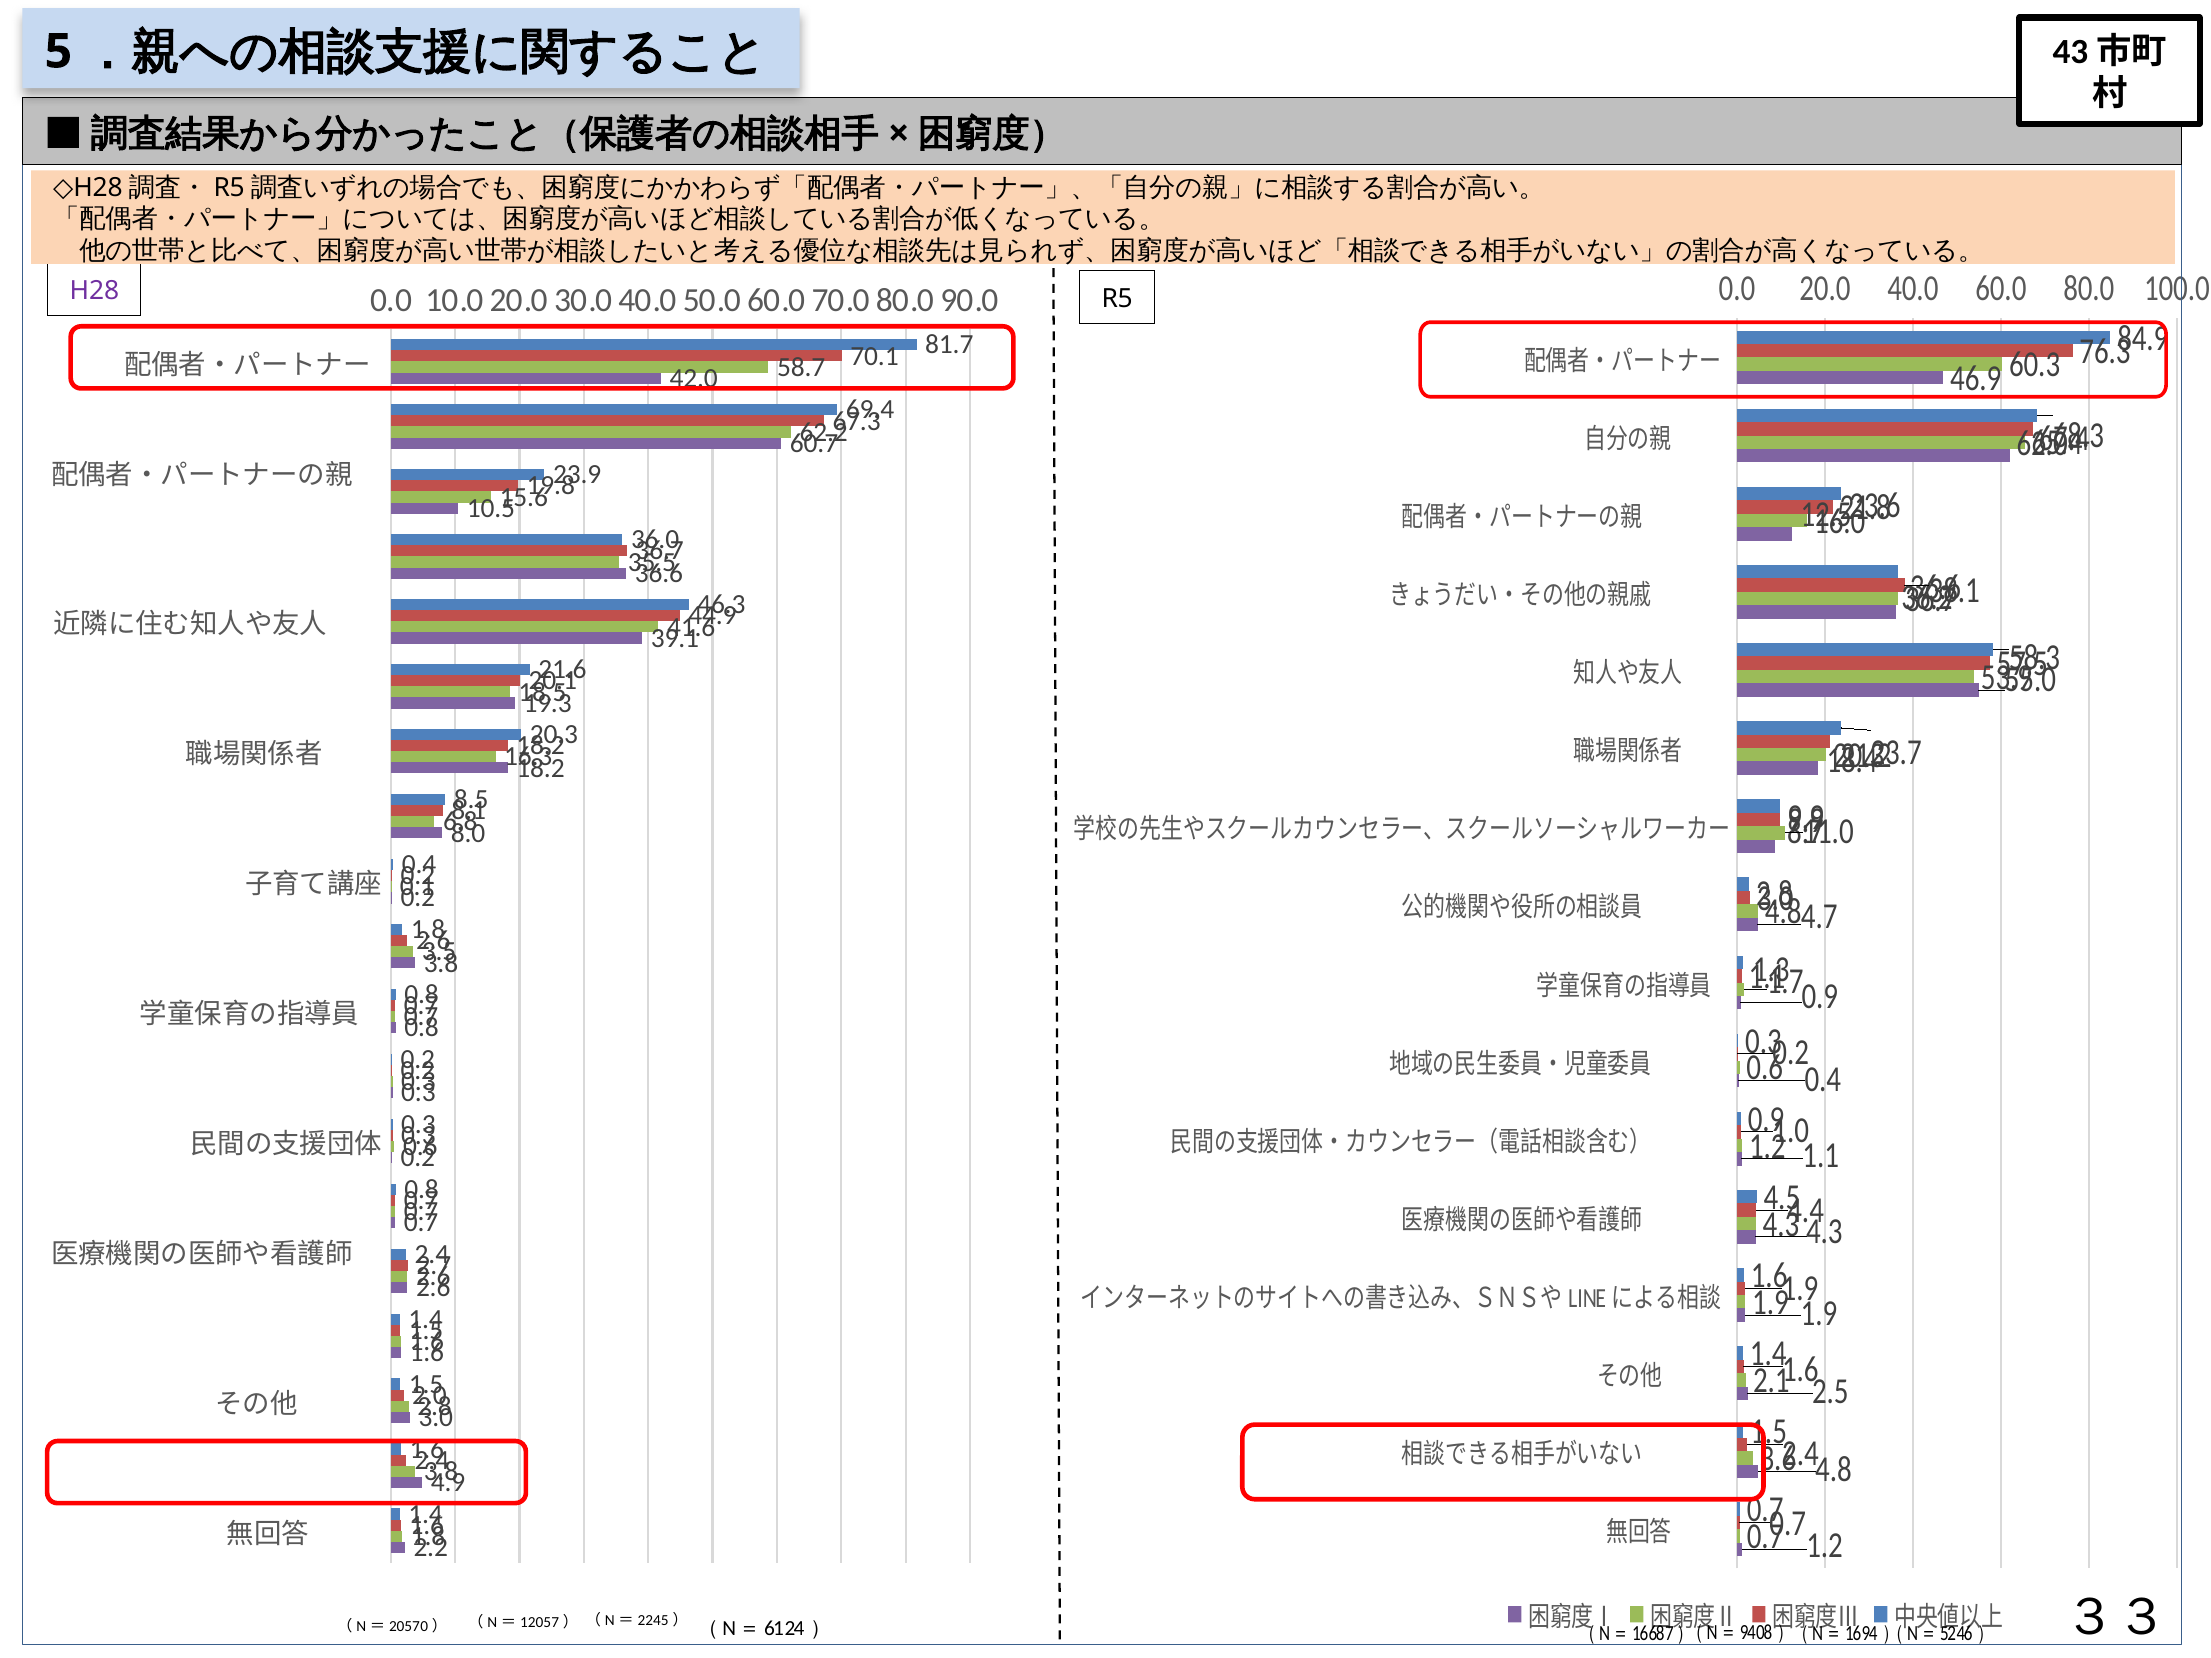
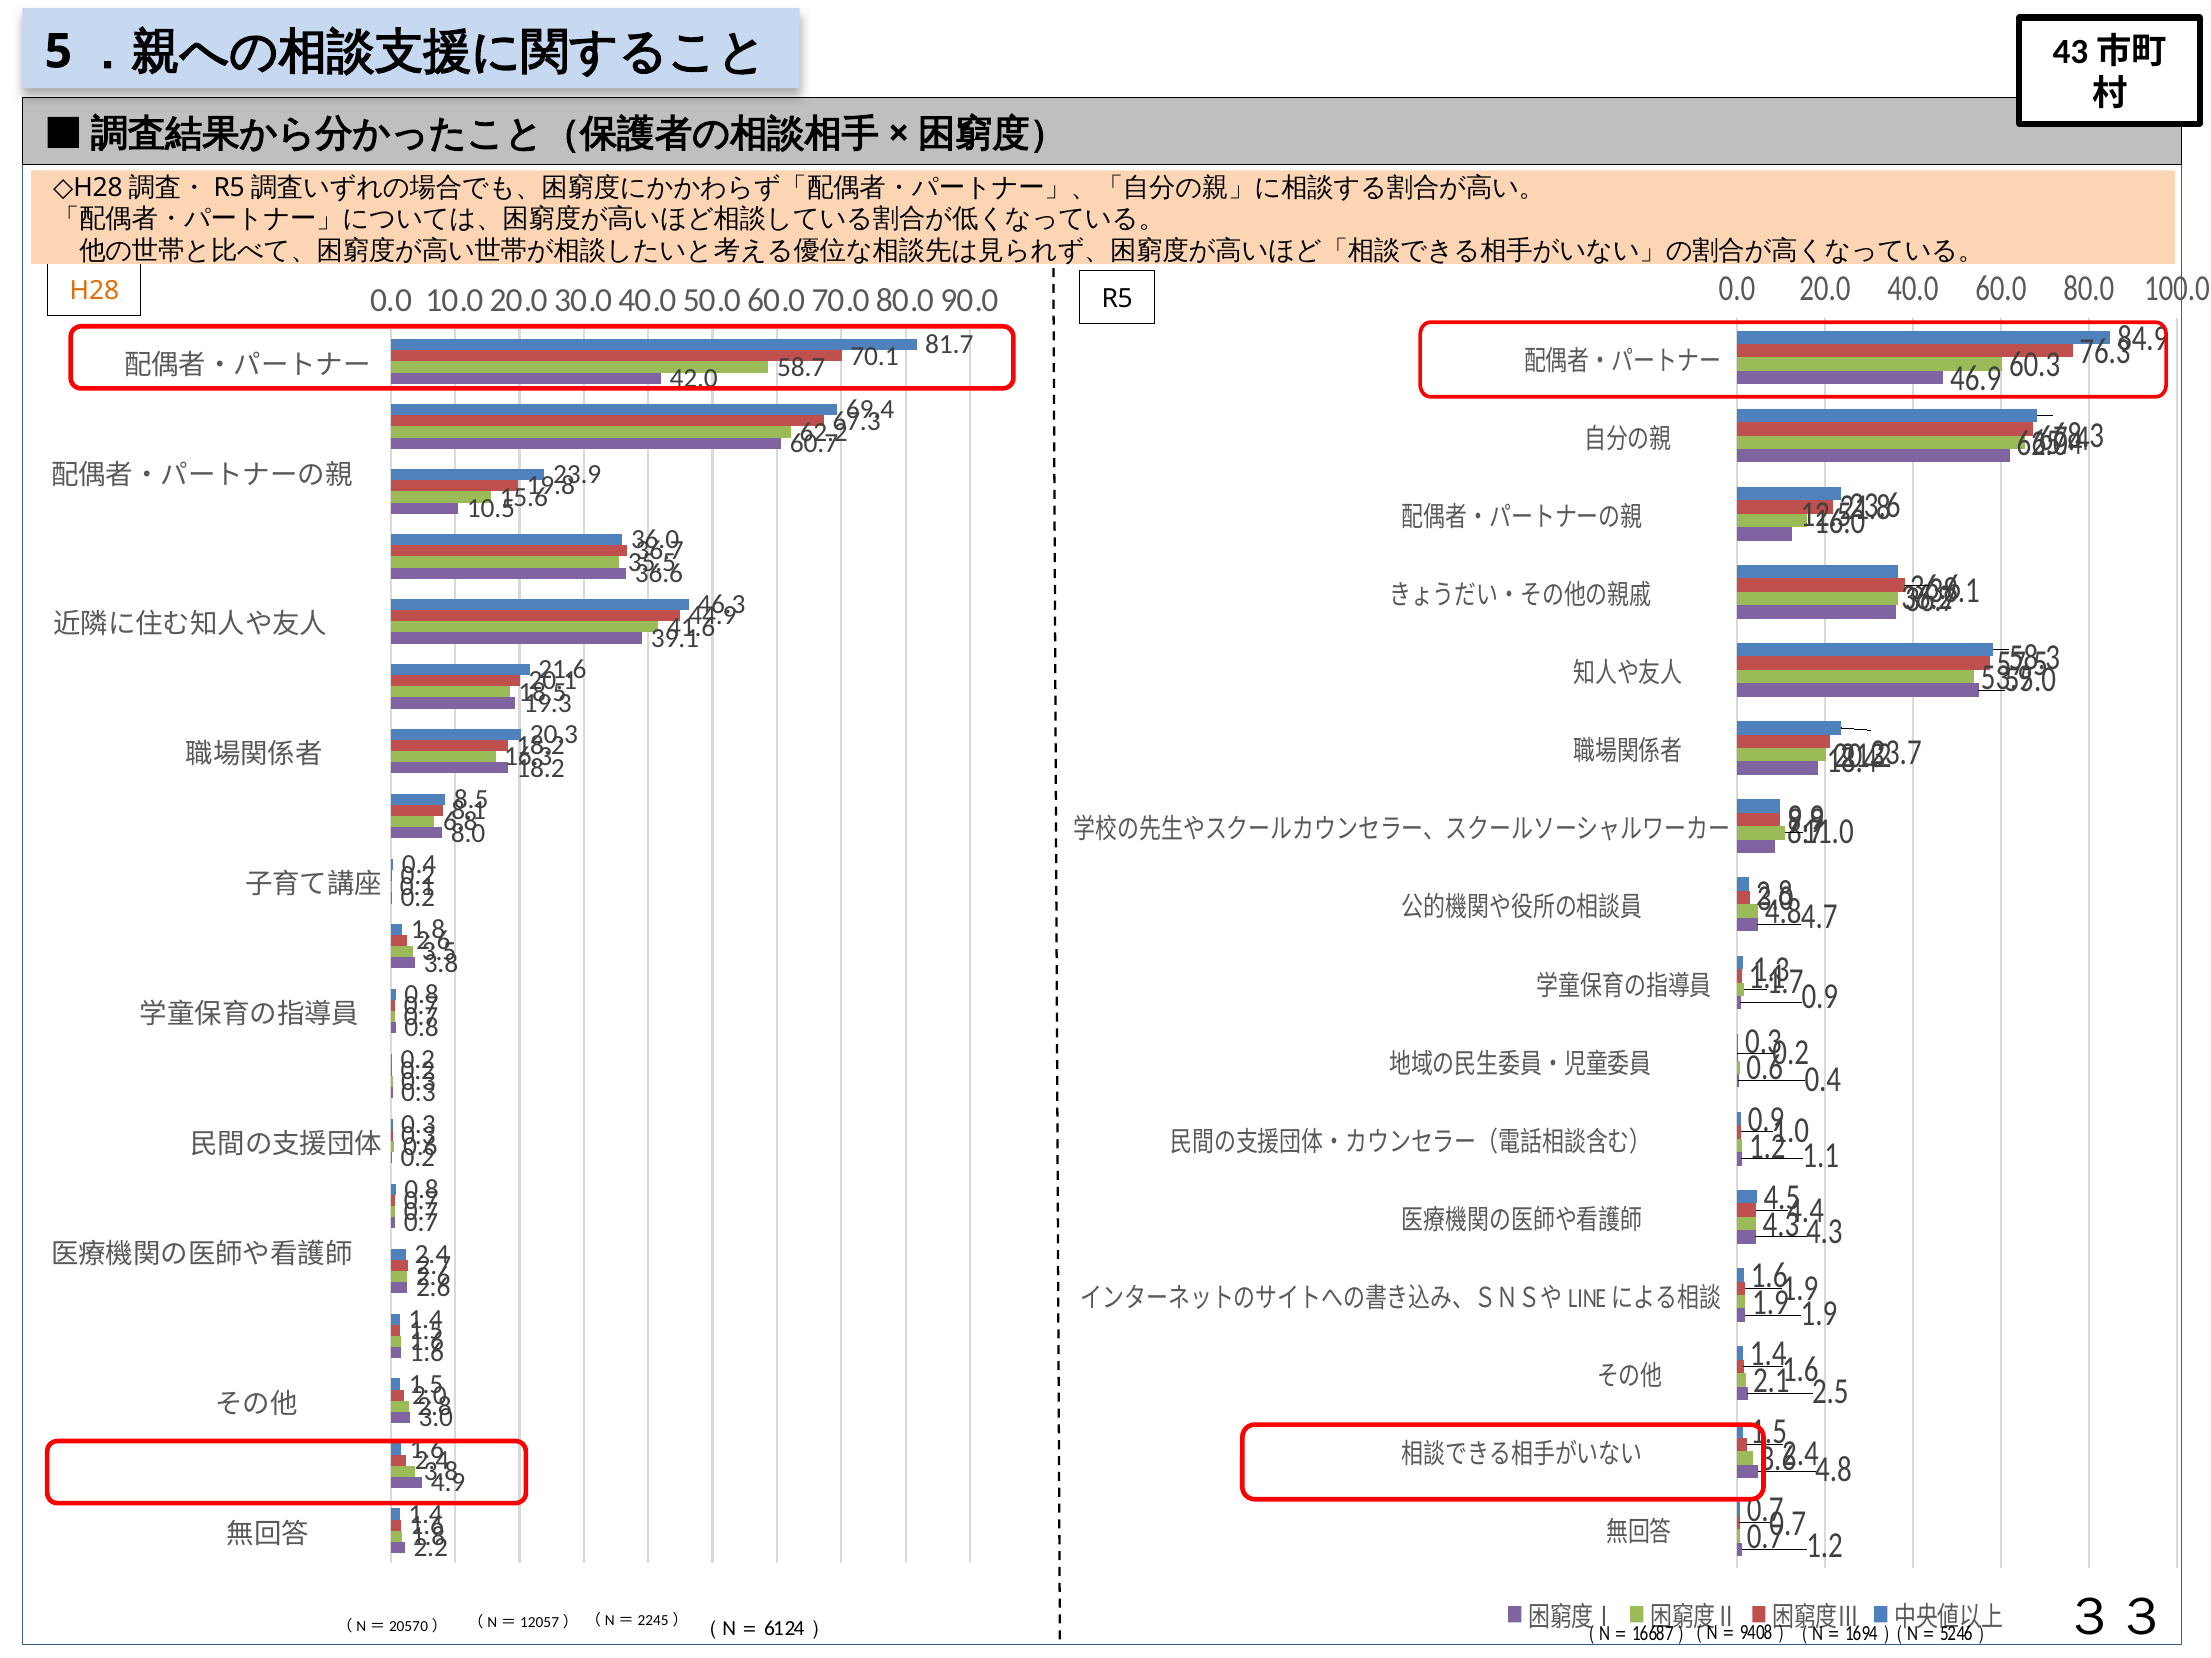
H28 colour: purple -> orange
